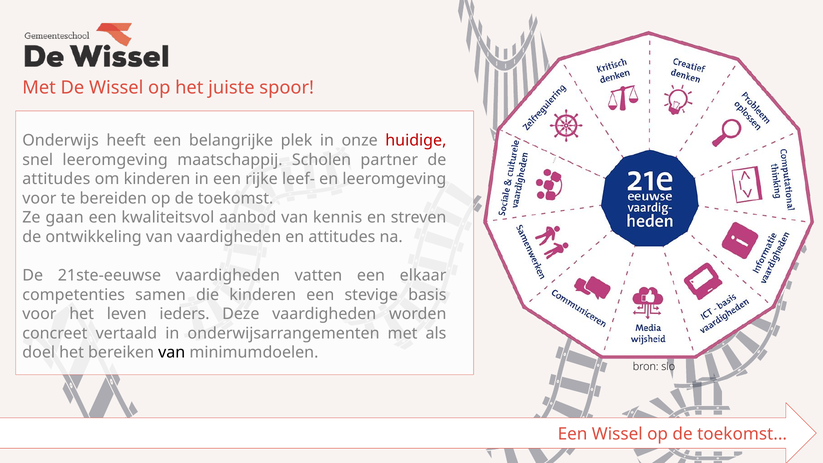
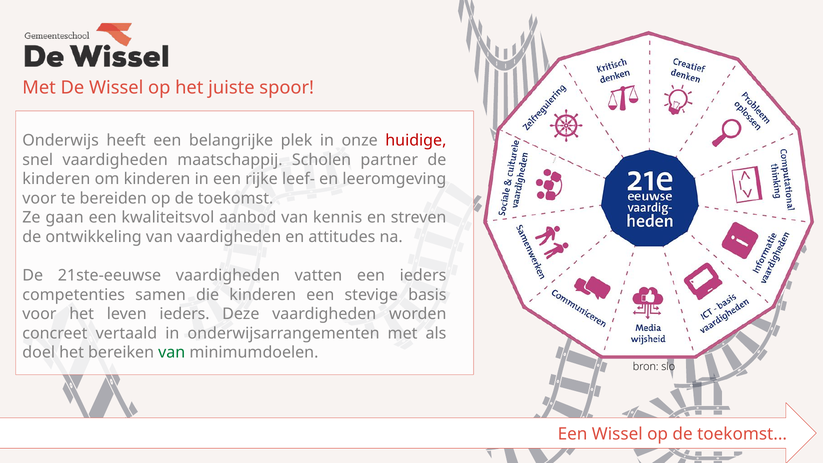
snel leeromgeving: leeromgeving -> vaardigheden
attitudes at (56, 179): attitudes -> kinderen
een elkaar: elkaar -> ieders
van at (172, 353) colour: black -> green
